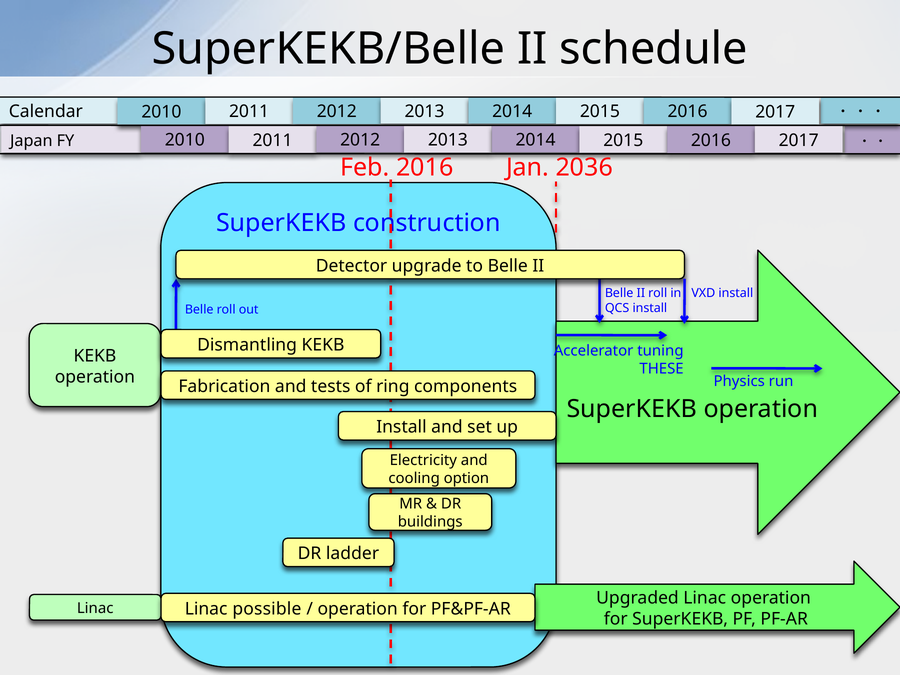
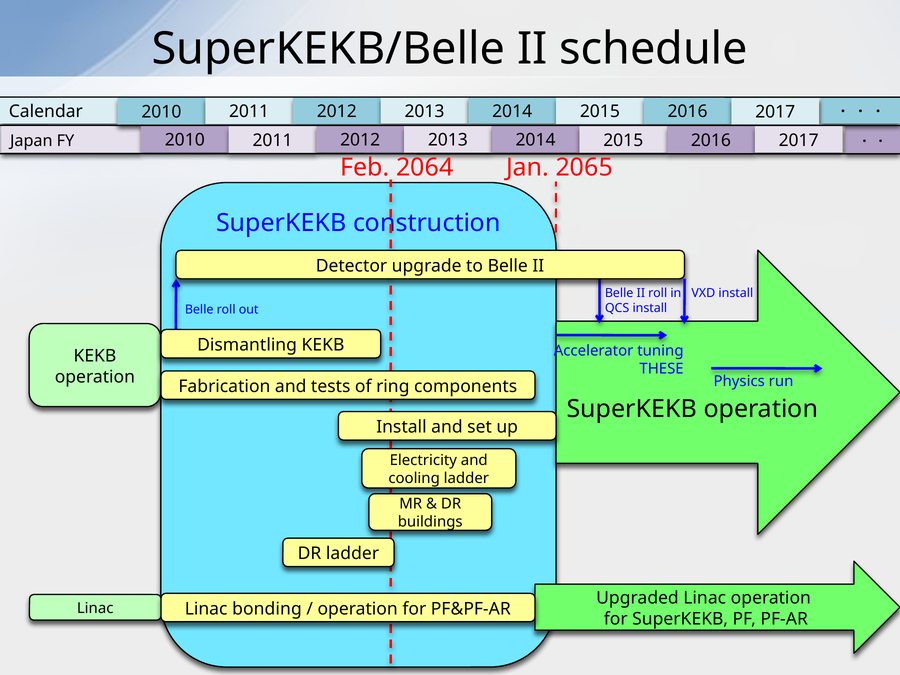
Feb 2016: 2016 -> 2064
2036: 2036 -> 2065
cooling option: option -> ladder
possible: possible -> bonding
